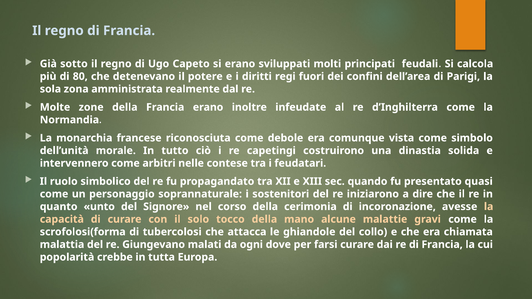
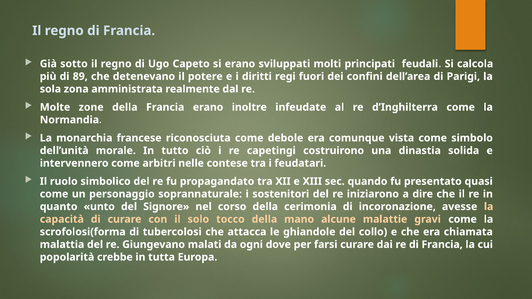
80: 80 -> 89
